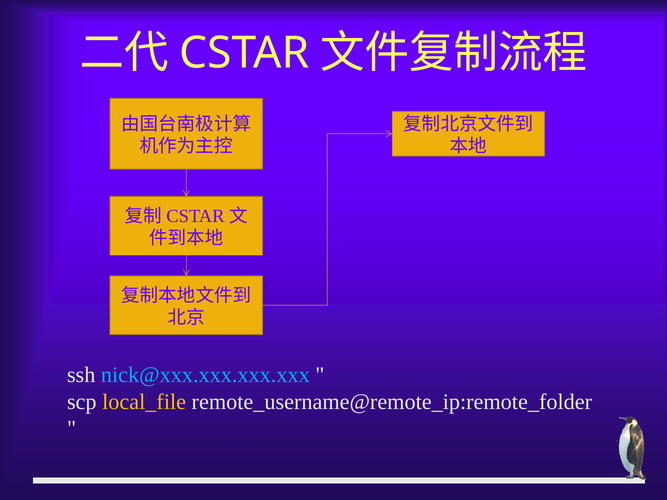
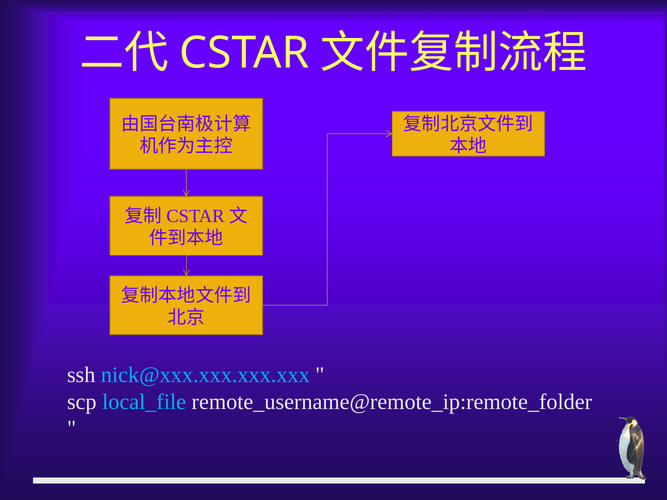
local_file colour: yellow -> light blue
